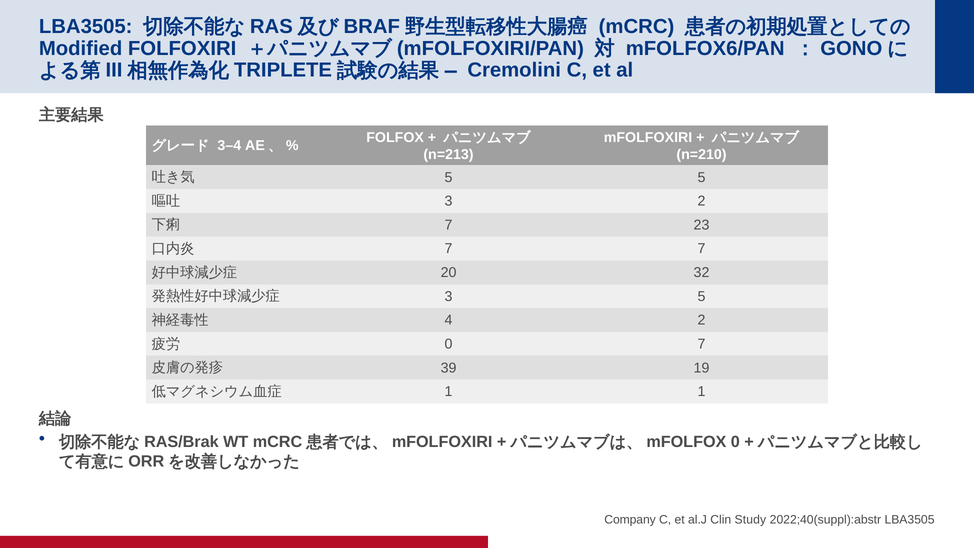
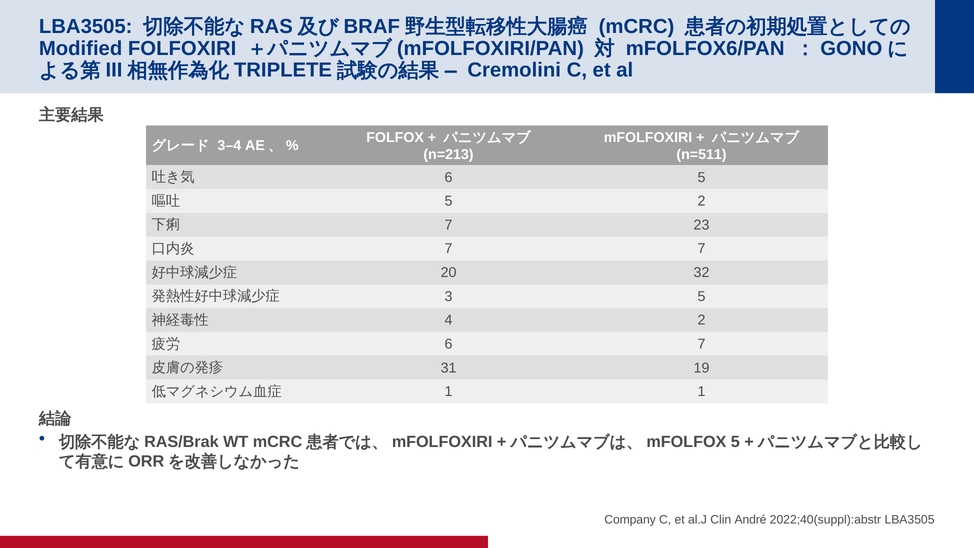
n=210: n=210 -> n=511
5 at (449, 177): 5 -> 6
3 at (449, 201): 3 -> 5
0 at (449, 344): 0 -> 6
39: 39 -> 31
0 at (735, 442): 0 -> 5
Study: Study -> André
